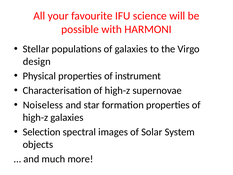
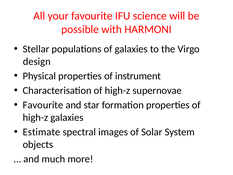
Noiseless at (43, 105): Noiseless -> Favourite
Selection: Selection -> Estimate
